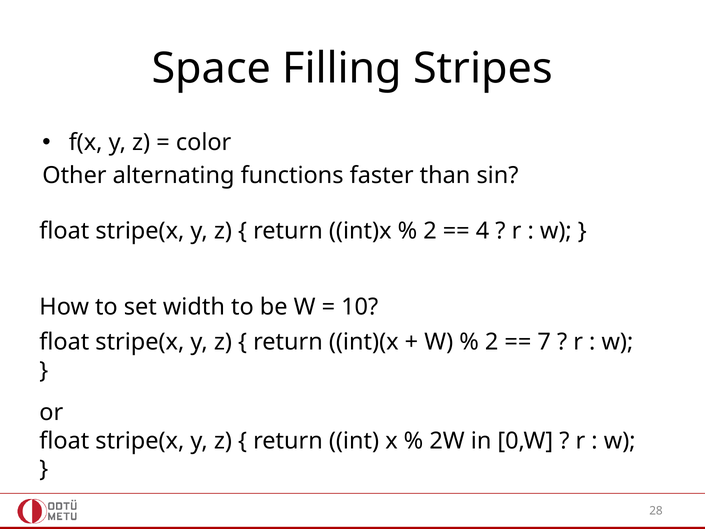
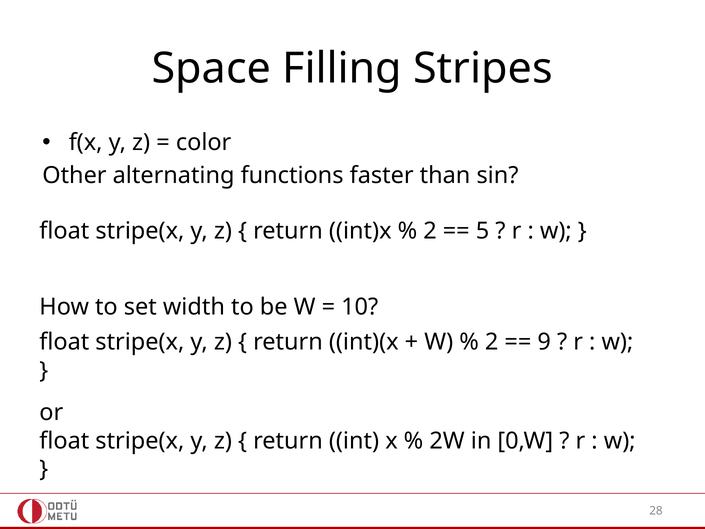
4: 4 -> 5
7: 7 -> 9
